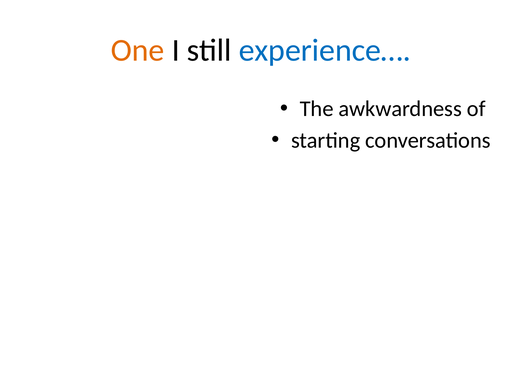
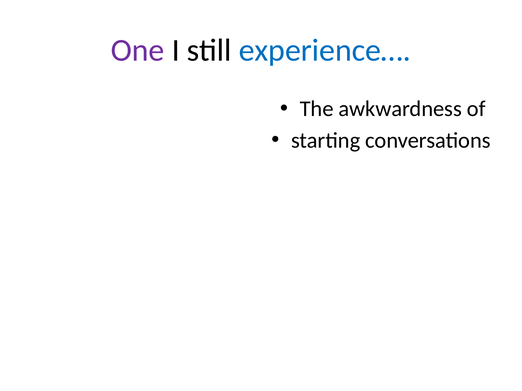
One colour: orange -> purple
